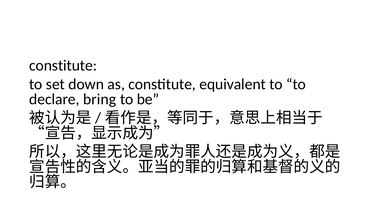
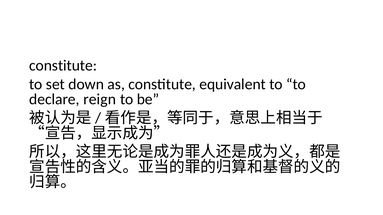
bring: bring -> reign
